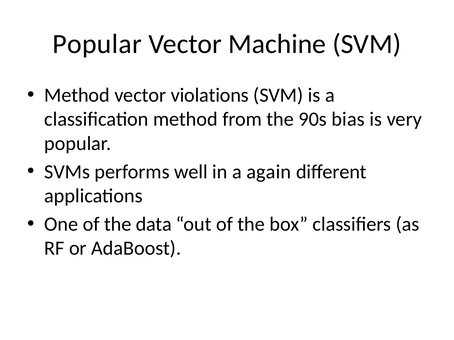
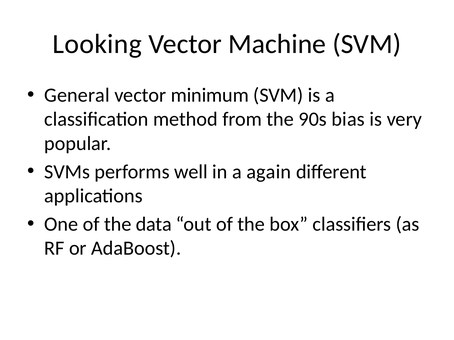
Popular at (97, 44): Popular -> Looking
Method at (77, 95): Method -> General
violations: violations -> minimum
